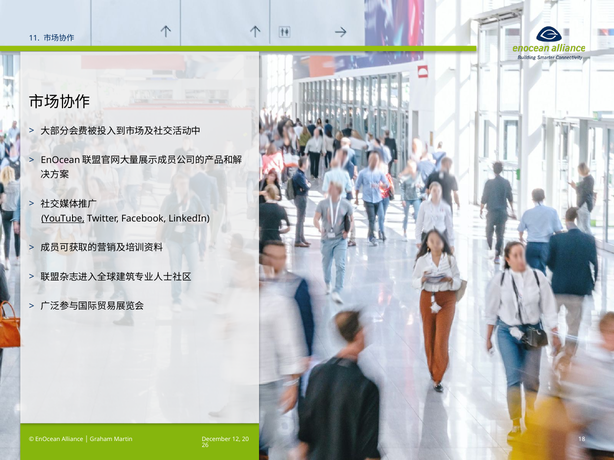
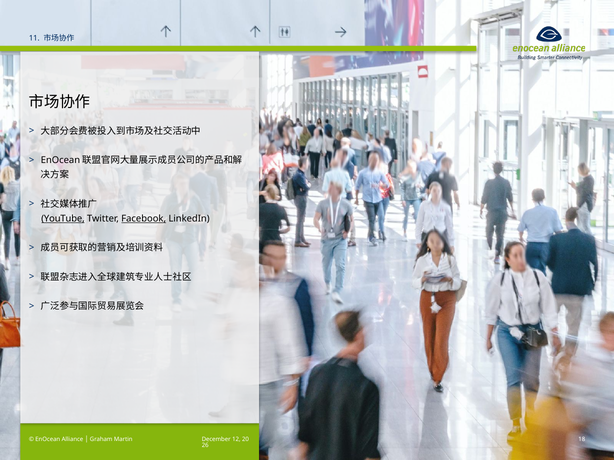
Facebook underline: none -> present
